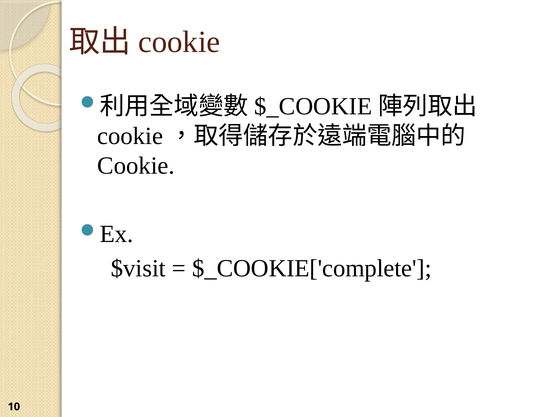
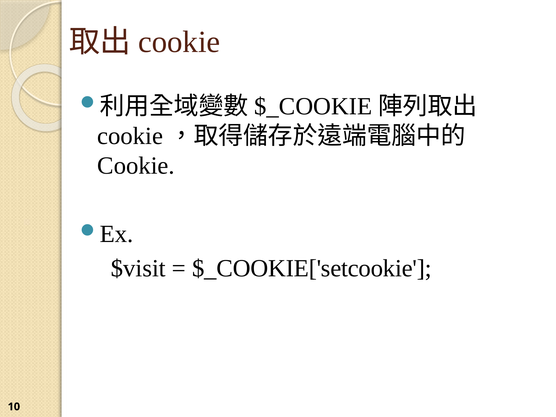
$_COOKIE['complete: $_COOKIE['complete -> $_COOKIE['setcookie
